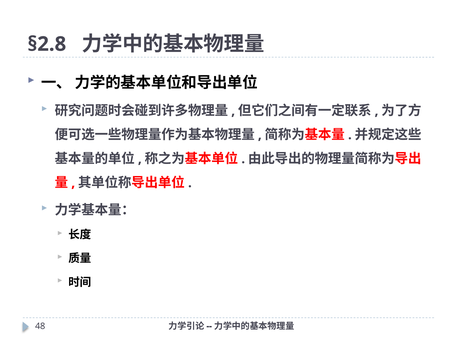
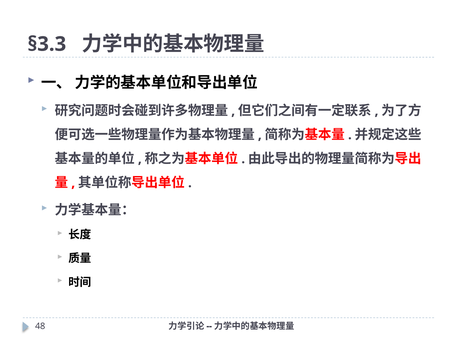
§2.8: §2.8 -> §3.3
